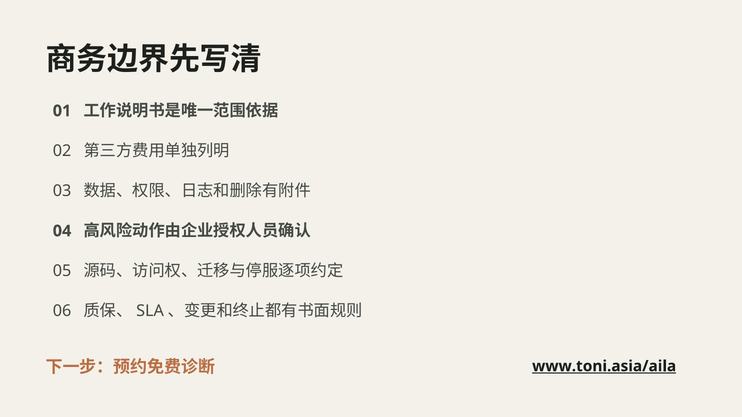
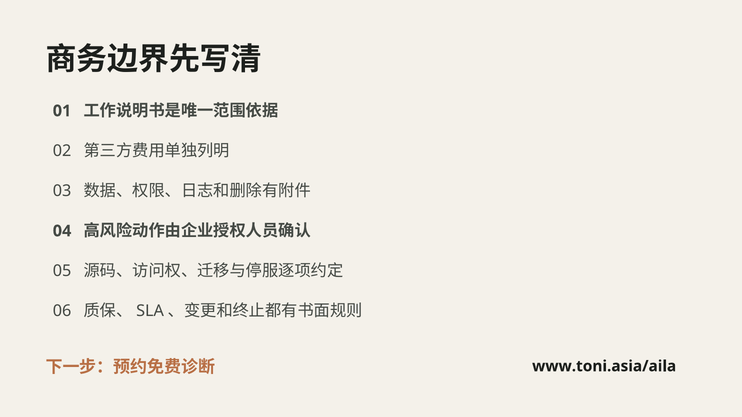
www.toni.asia/aila underline: present -> none
